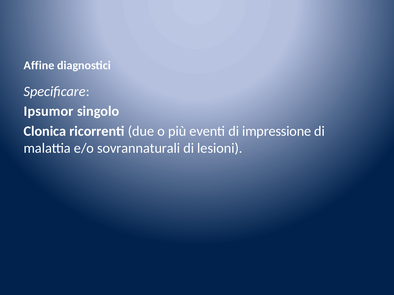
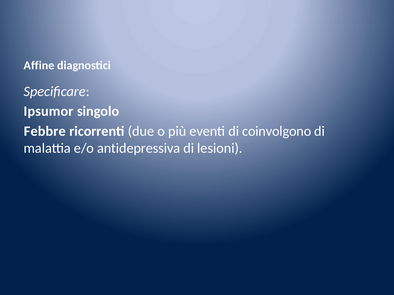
Clonica: Clonica -> Febbre
impressione: impressione -> coinvolgono
sovrannaturali: sovrannaturali -> antidepressiva
